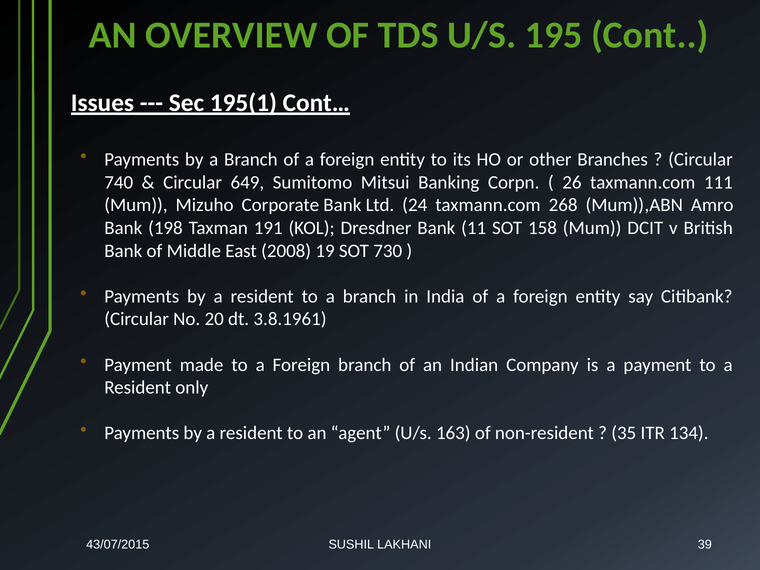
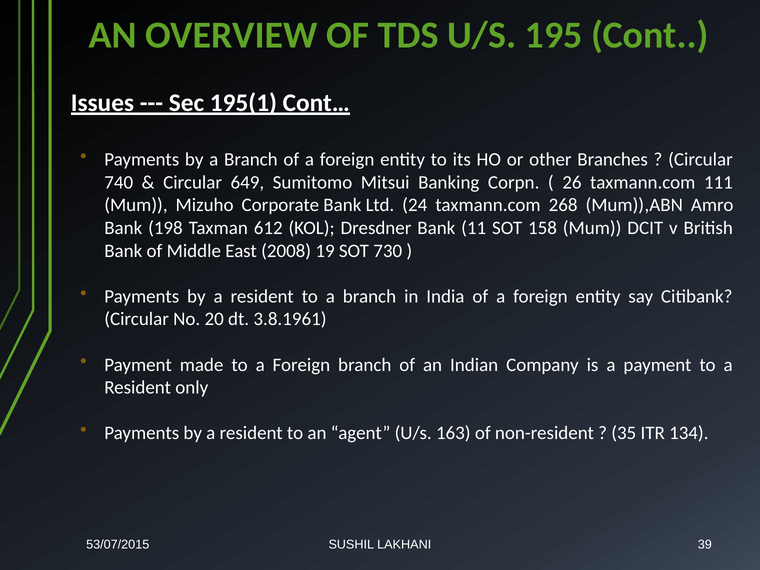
191: 191 -> 612
43/07/2015: 43/07/2015 -> 53/07/2015
